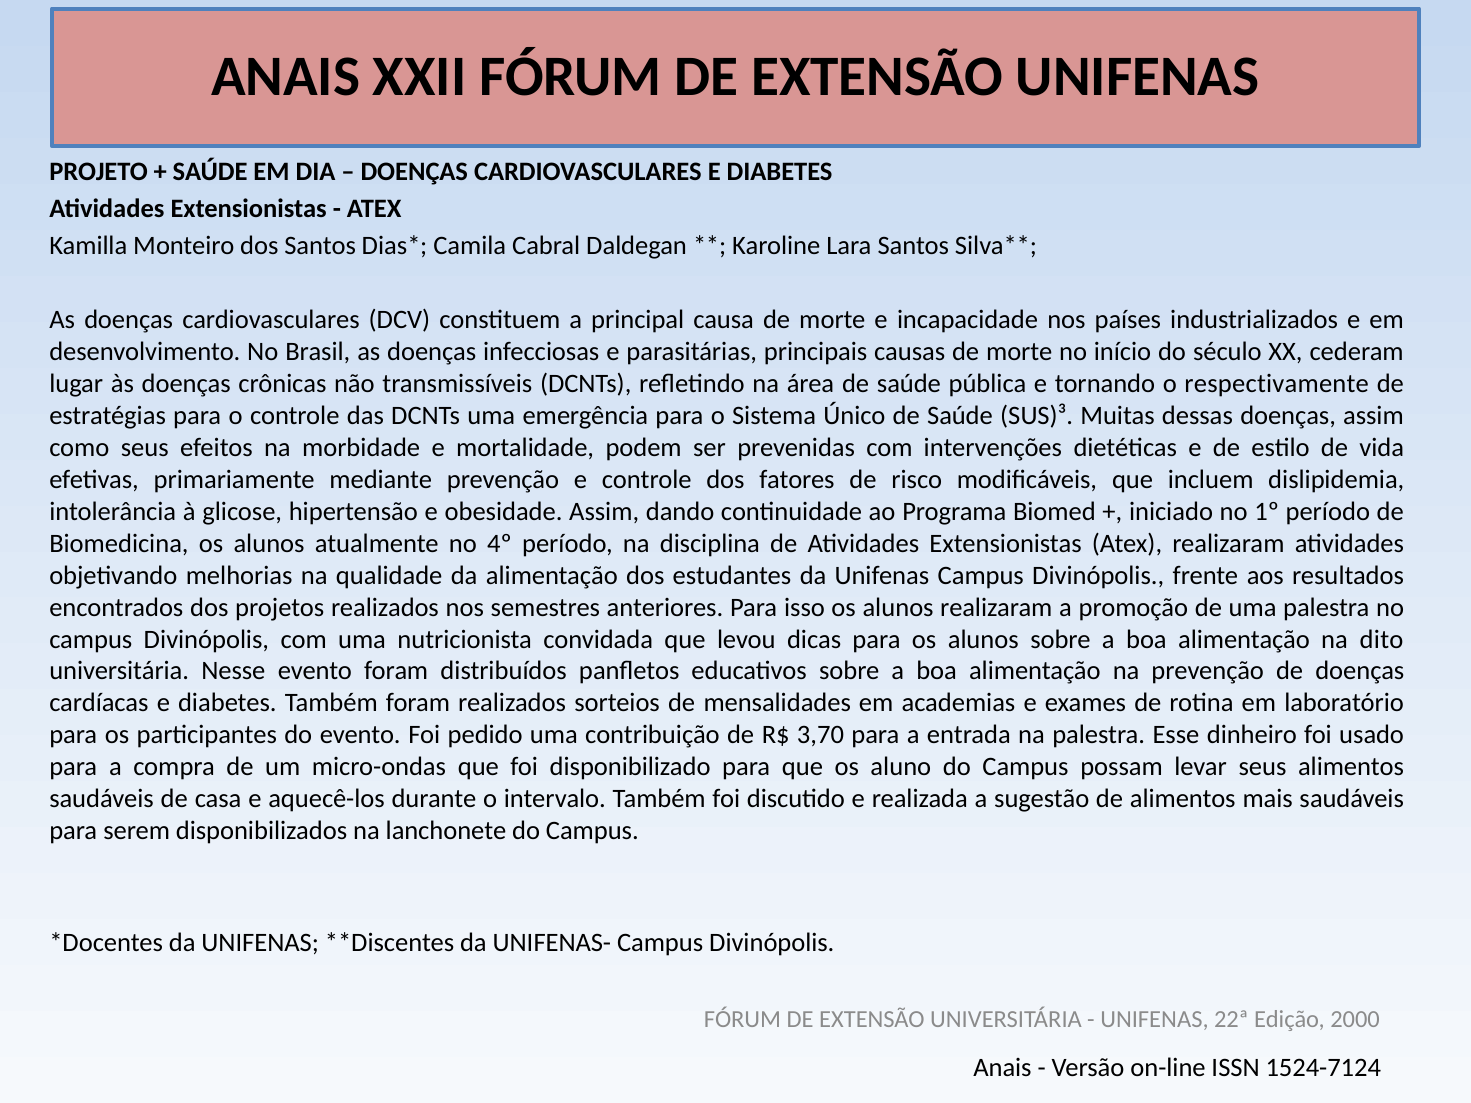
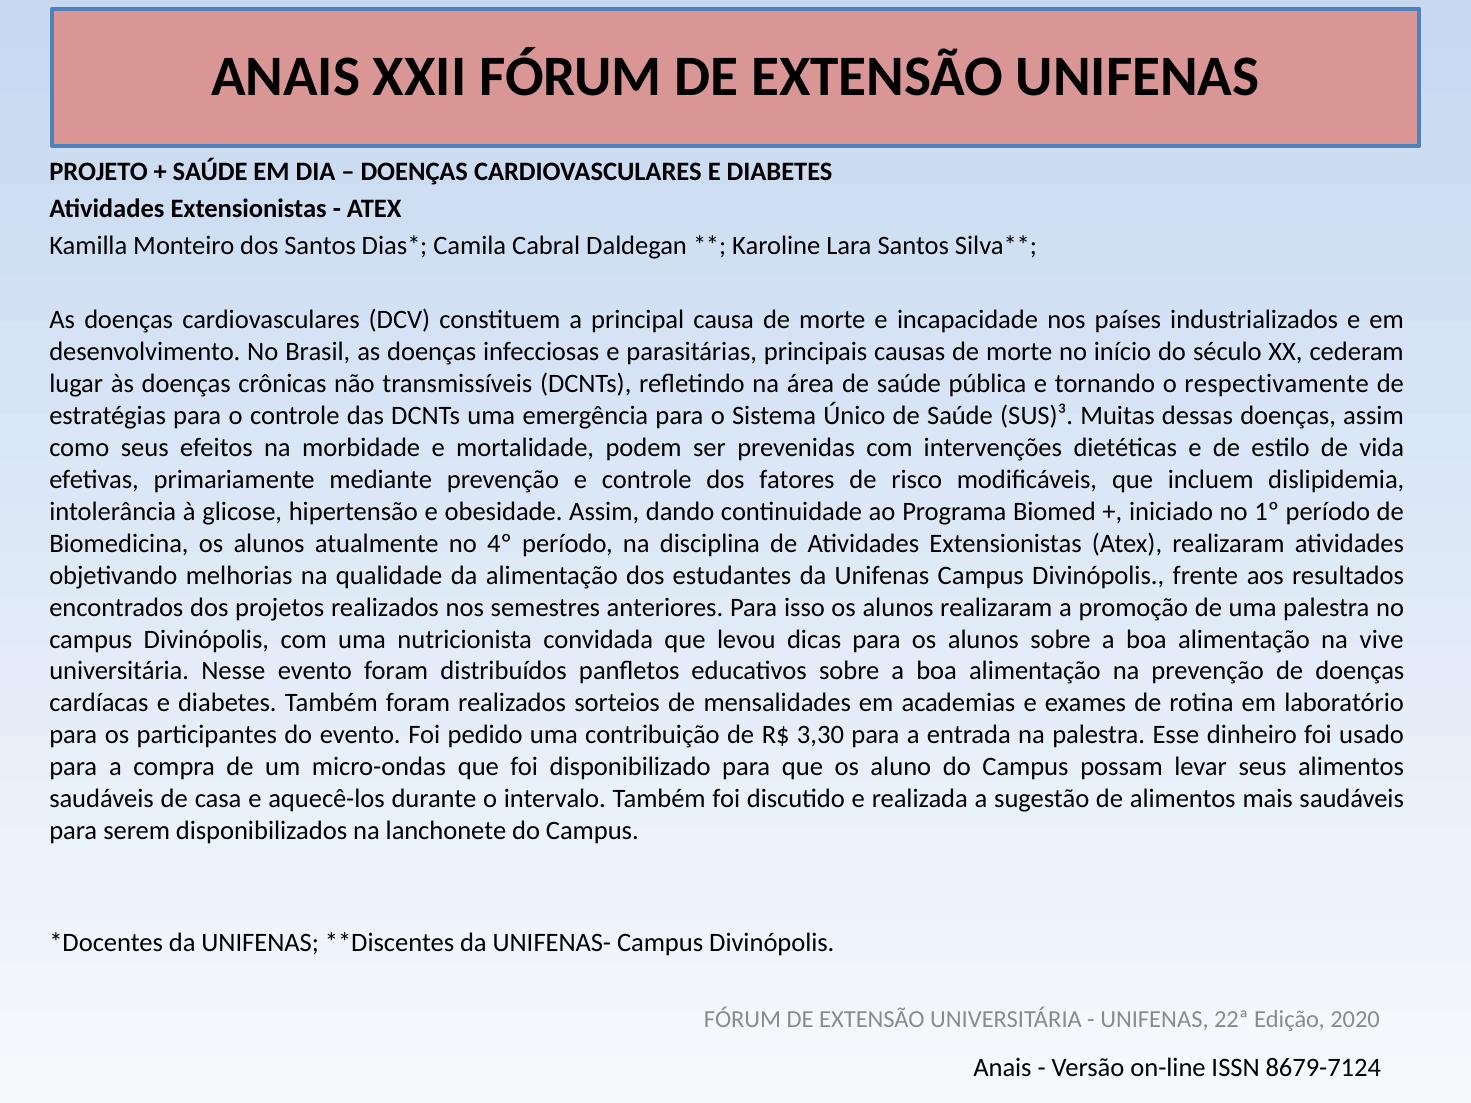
dito: dito -> vive
3,70: 3,70 -> 3,30
2000: 2000 -> 2020
1524-7124: 1524-7124 -> 8679-7124
